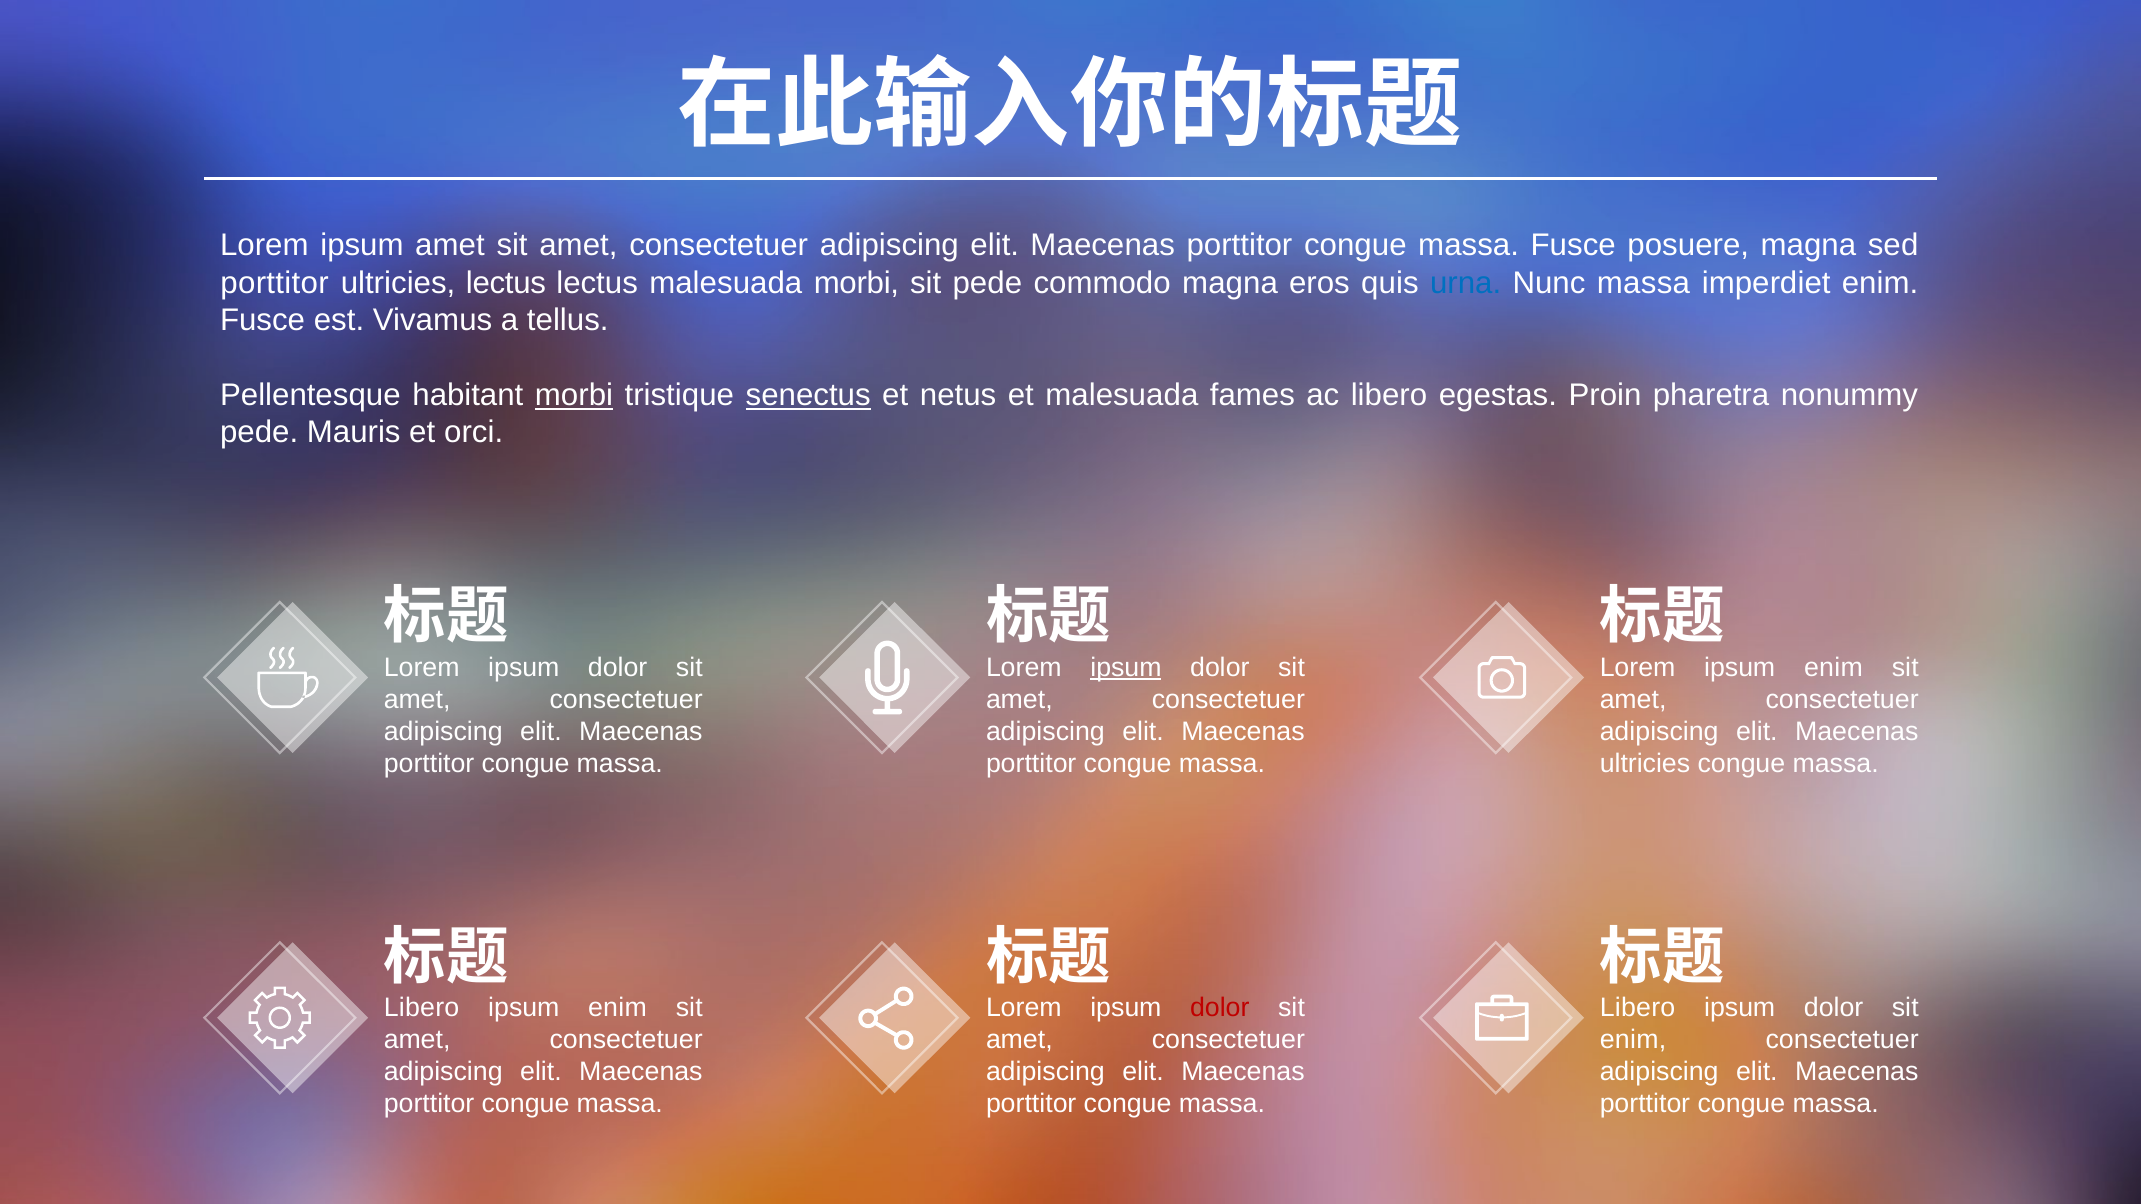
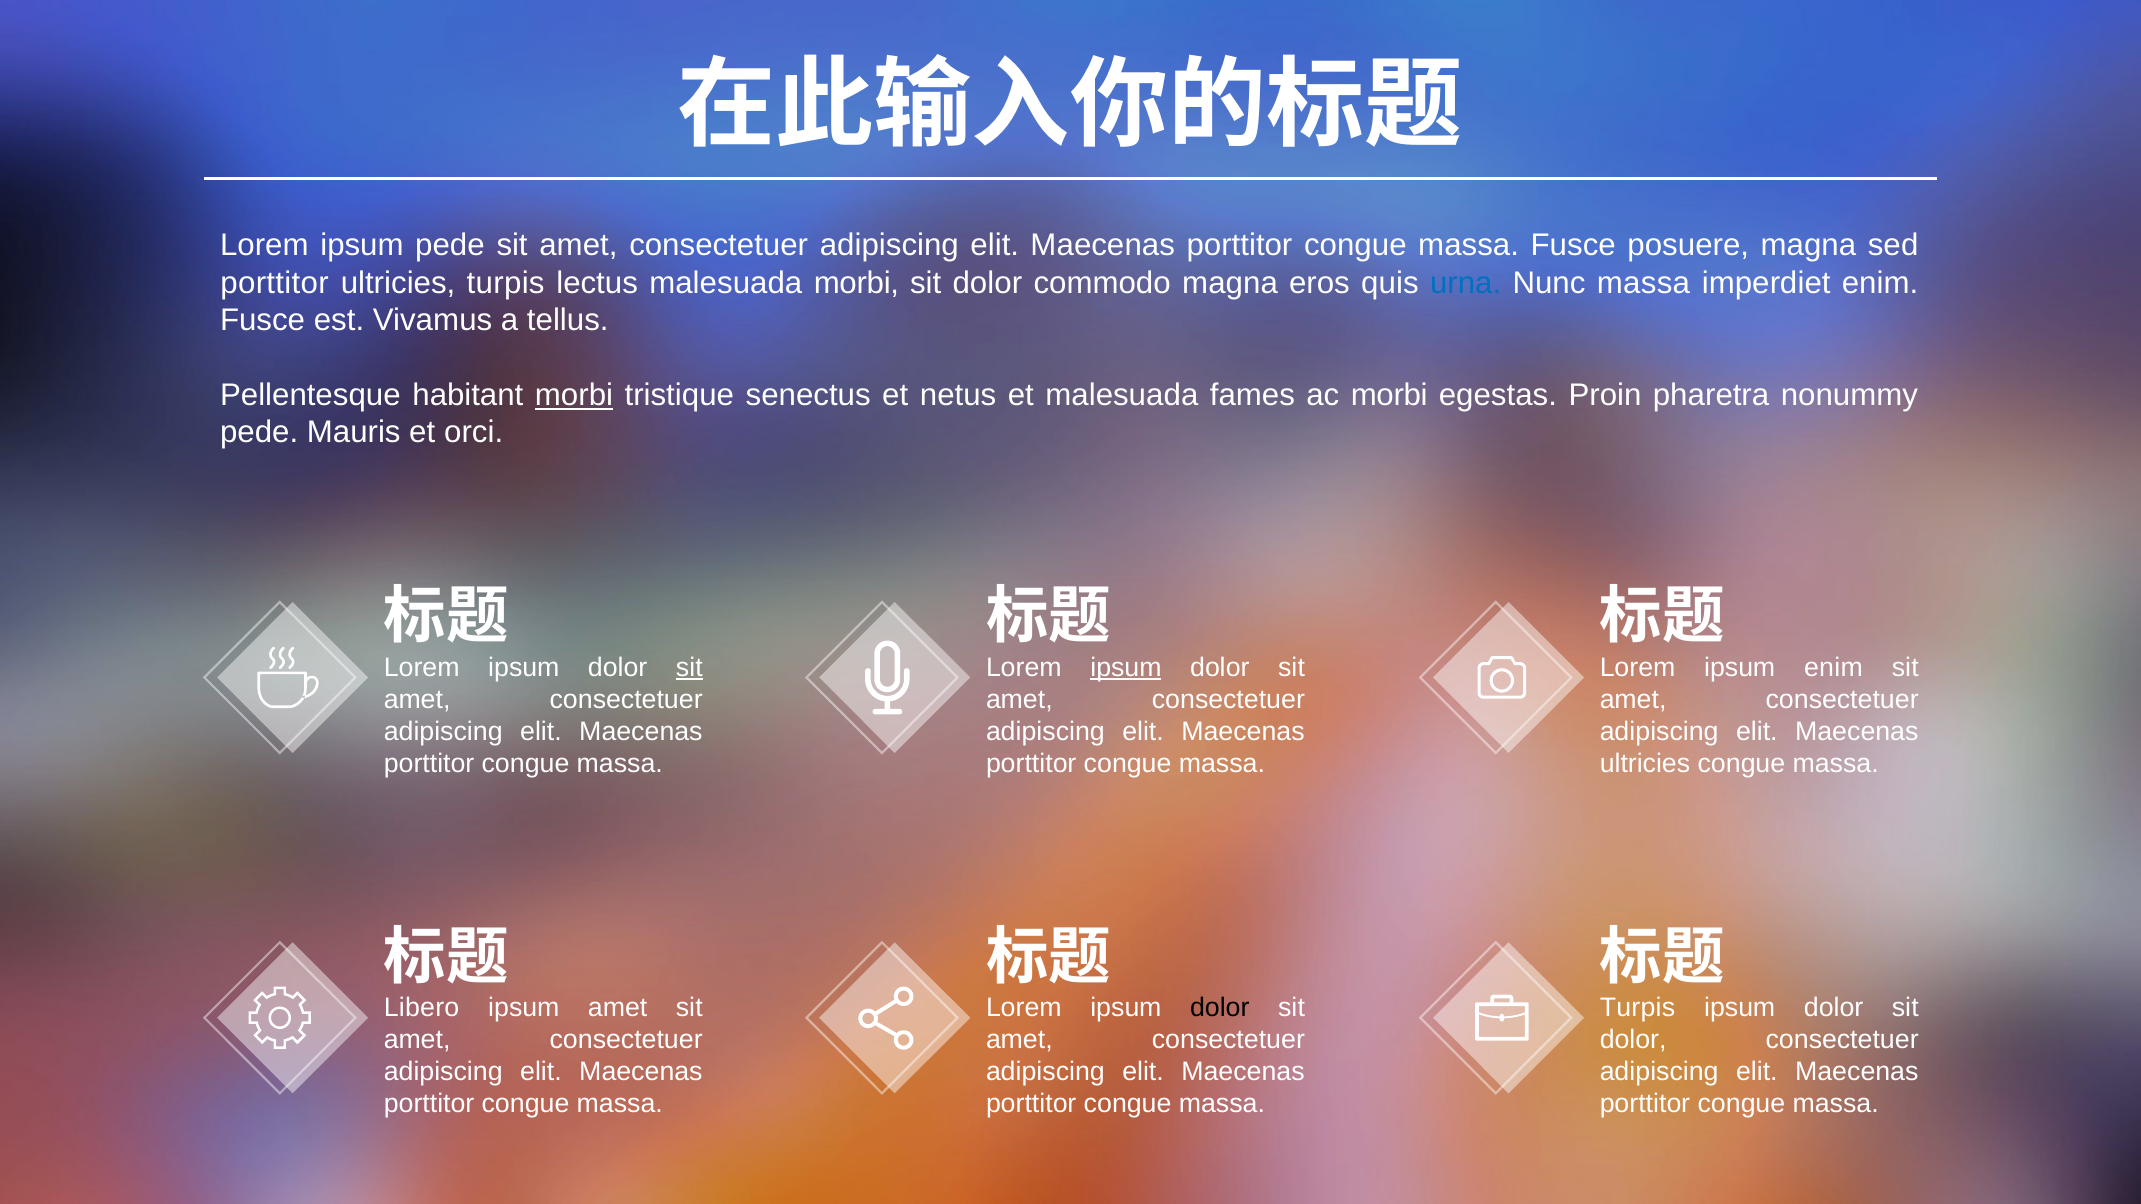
ipsum amet: amet -> pede
ultricies lectus: lectus -> turpis
pede at (987, 283): pede -> dolor
senectus underline: present -> none
ac libero: libero -> morbi
sit at (689, 668) underline: none -> present
enim at (617, 1008): enim -> amet
dolor at (1220, 1008) colour: red -> black
Libero at (1638, 1008): Libero -> Turpis
enim at (1633, 1040): enim -> dolor
